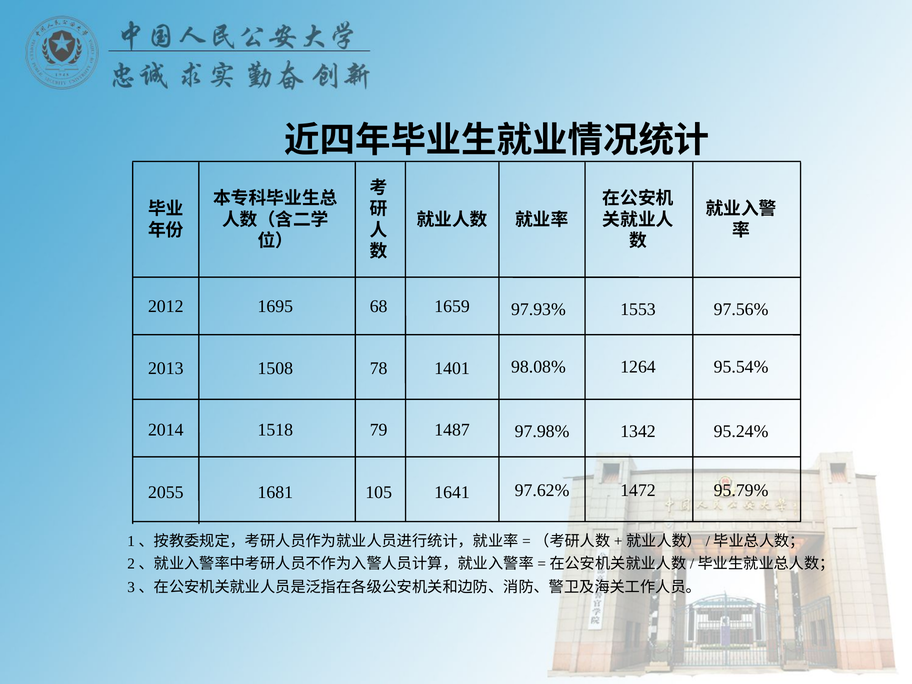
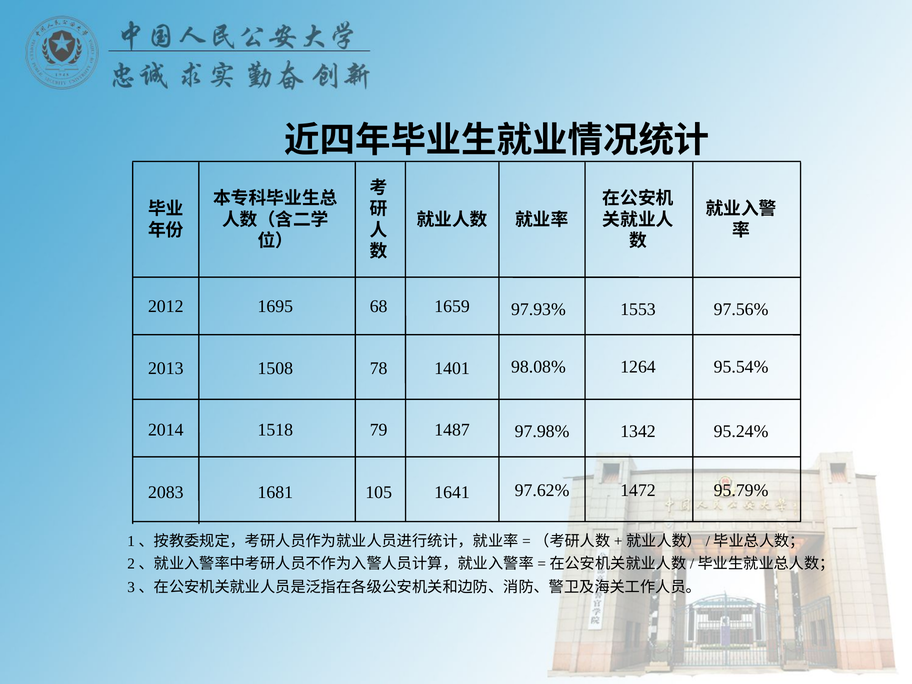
2055: 2055 -> 2083
